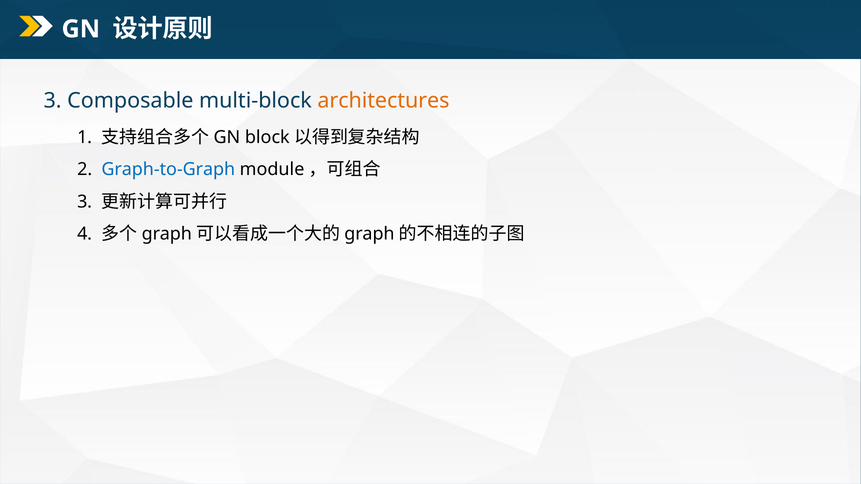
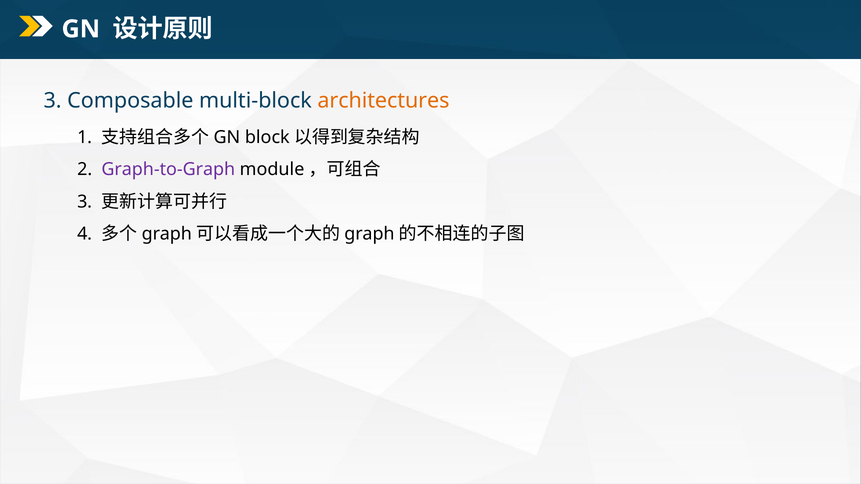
Graph-to-Graph colour: blue -> purple
